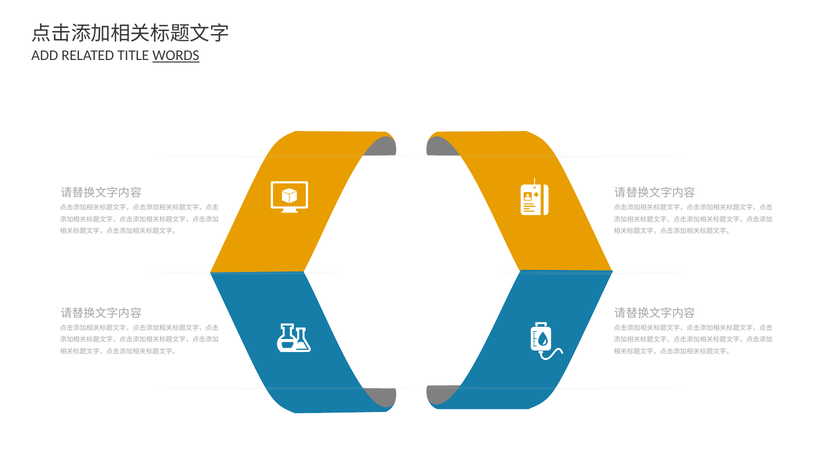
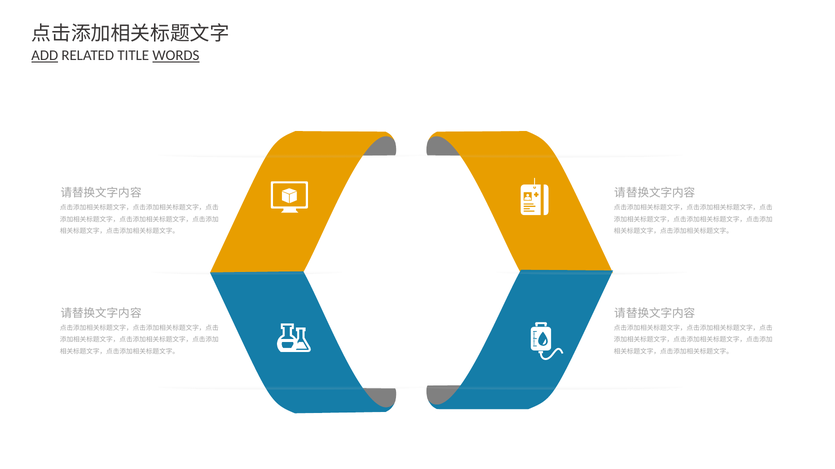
ADD underline: none -> present
